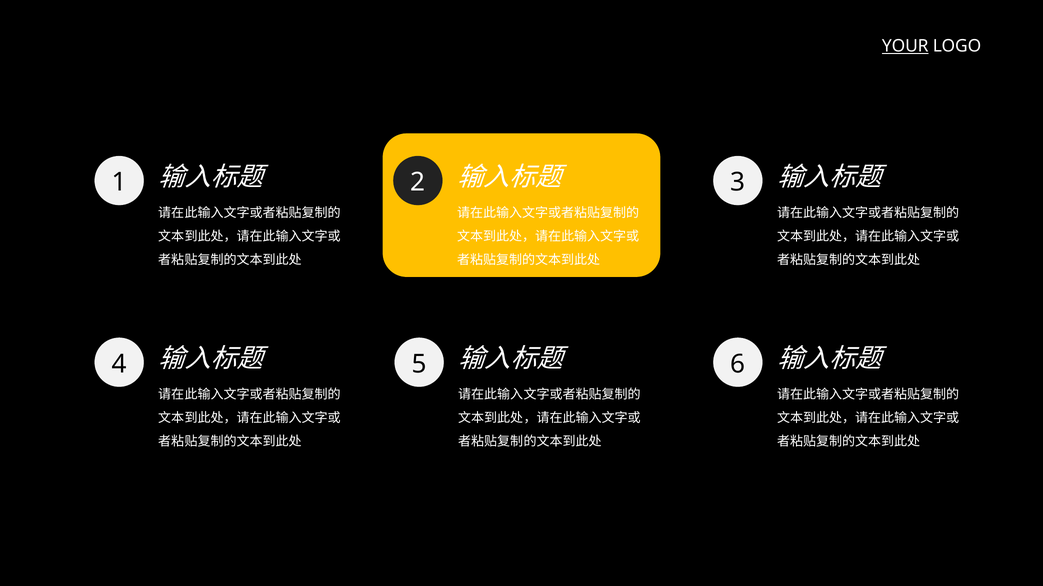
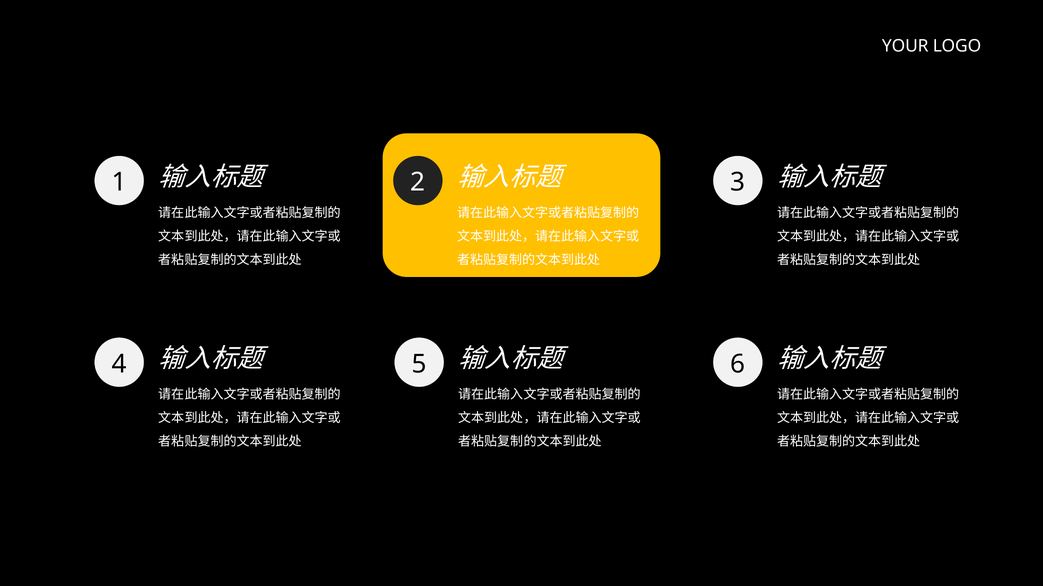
YOUR underline: present -> none
